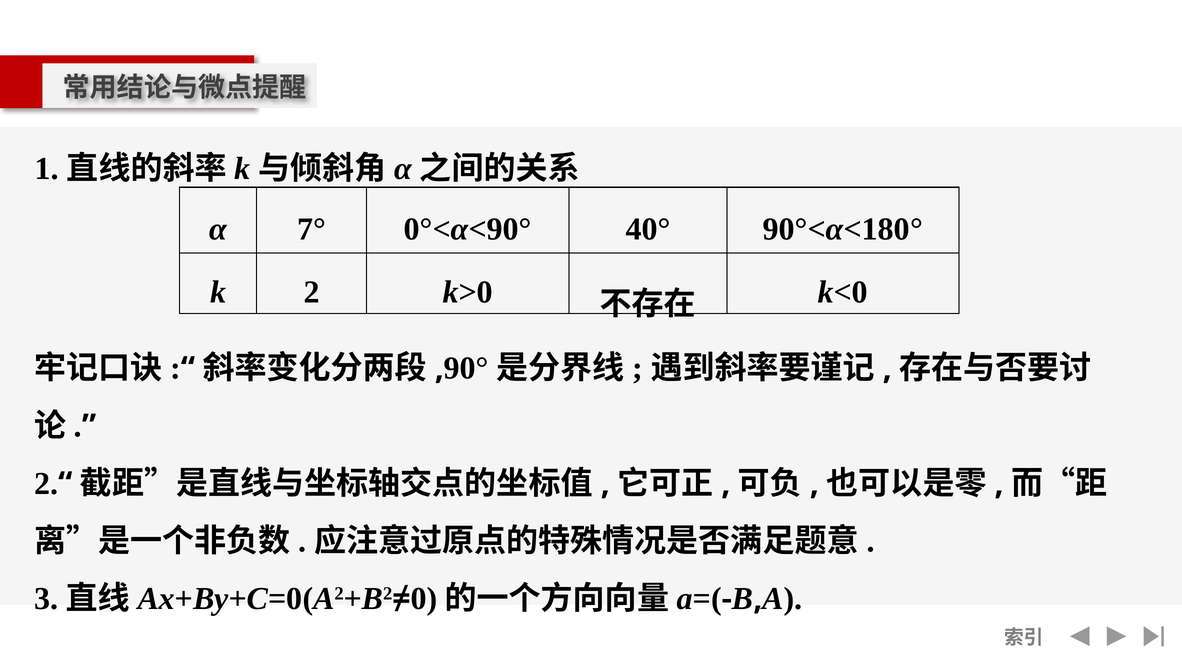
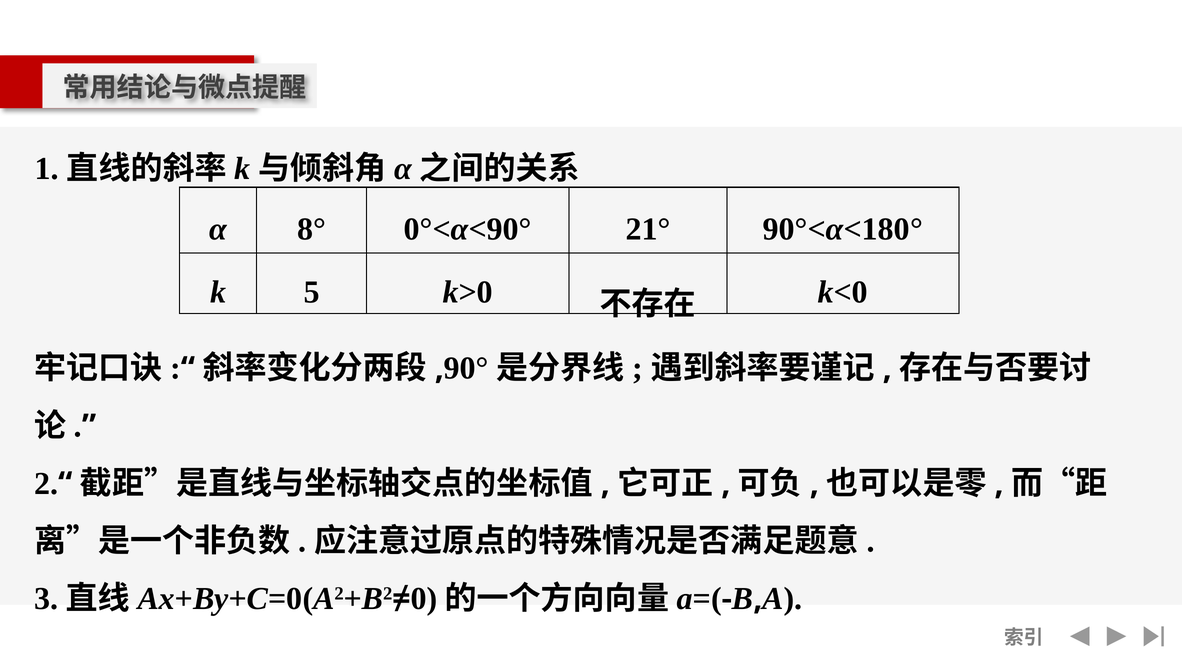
7°: 7° -> 8°
40°: 40° -> 21°
k 2: 2 -> 5
